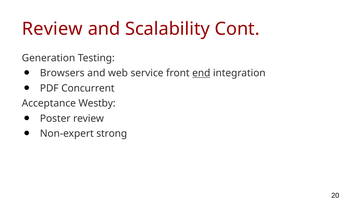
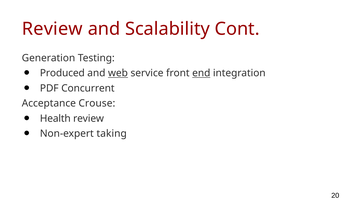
Browsers: Browsers -> Produced
web underline: none -> present
Westby: Westby -> Crouse
Poster: Poster -> Health
strong: strong -> taking
